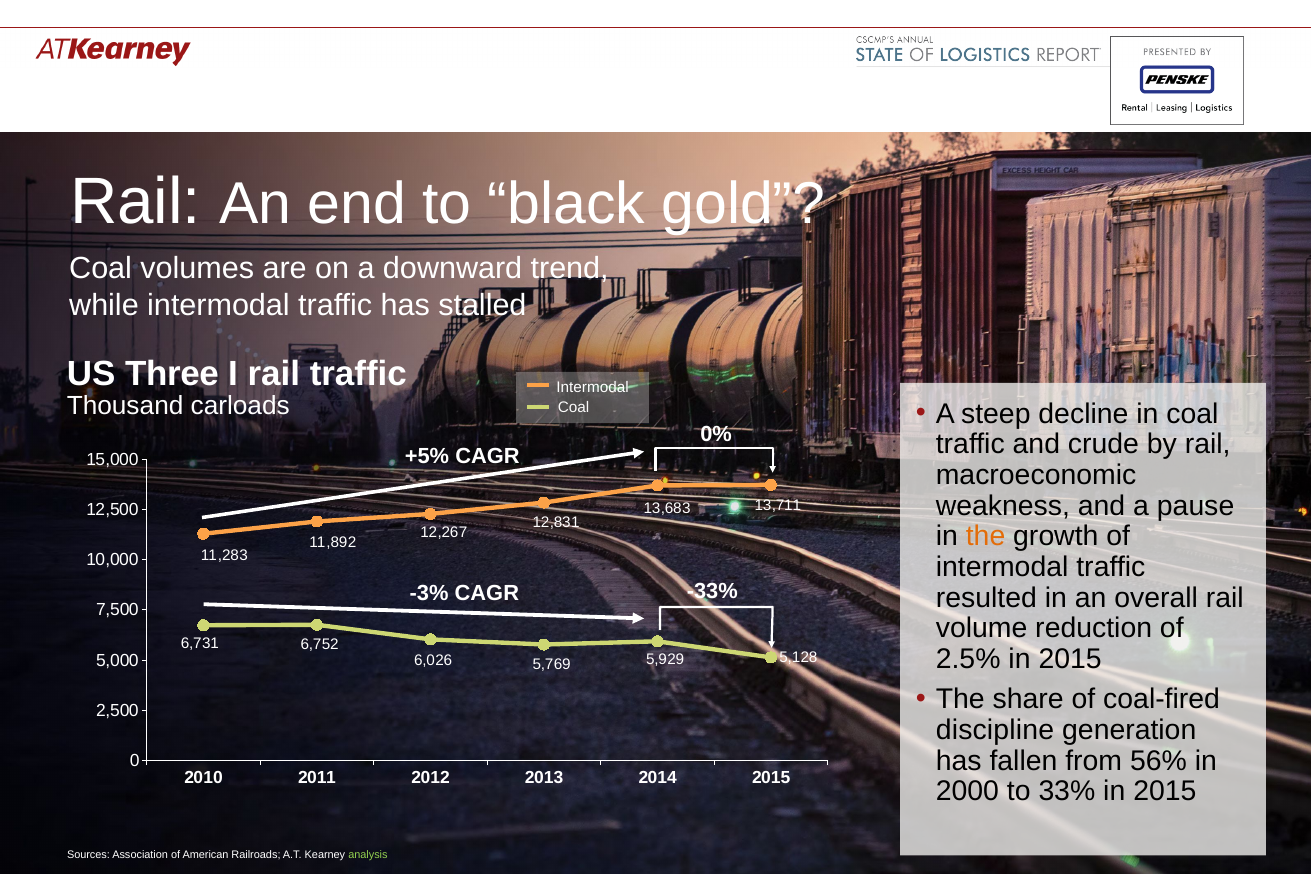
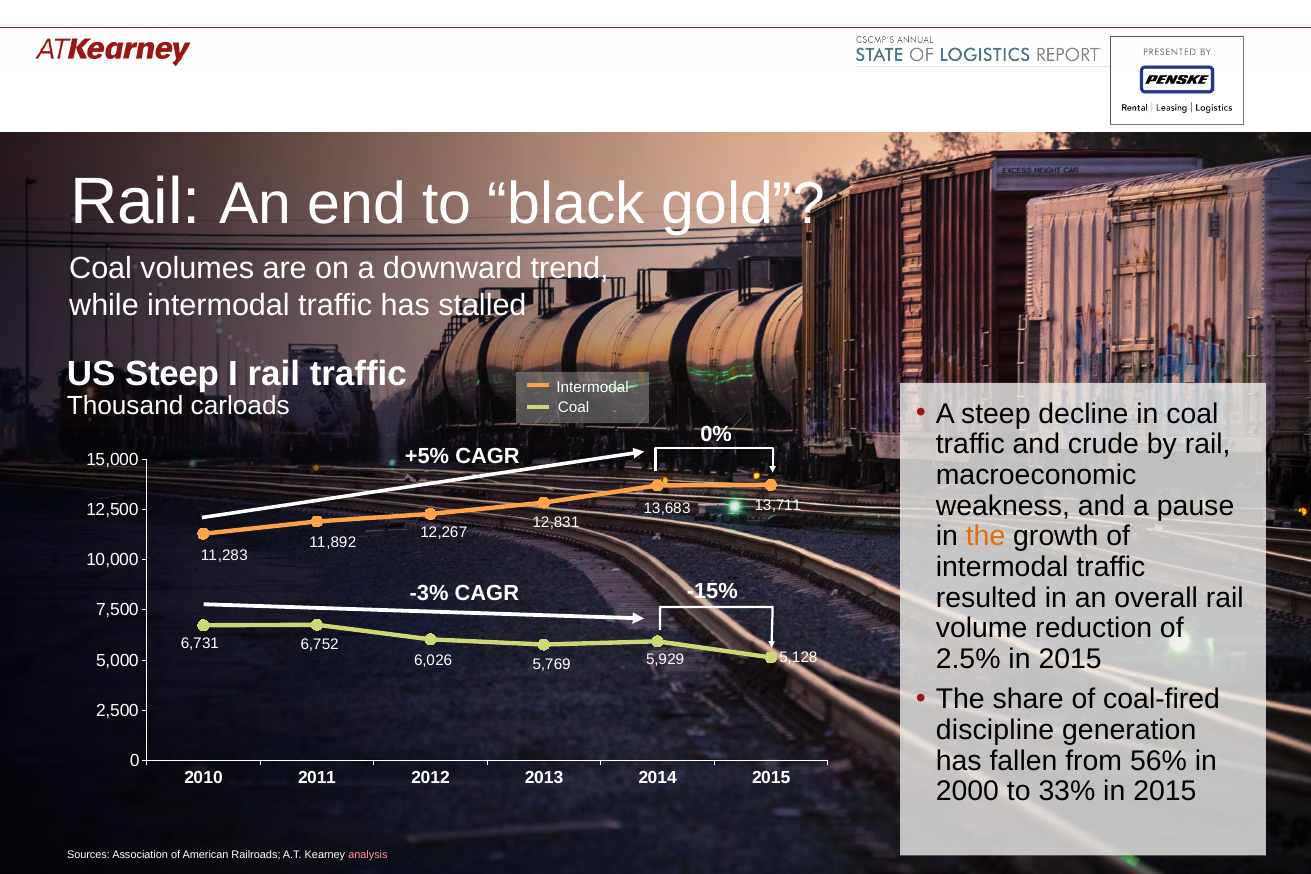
US Three: Three -> Steep
-33%: -33% -> -15%
analysis colour: light green -> pink
